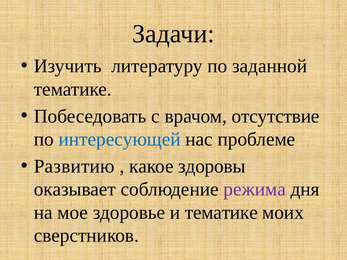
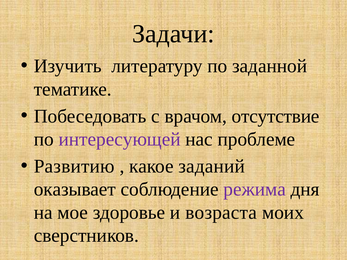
интересующей colour: blue -> purple
здоровы: здоровы -> заданий
и тематике: тематике -> возраста
